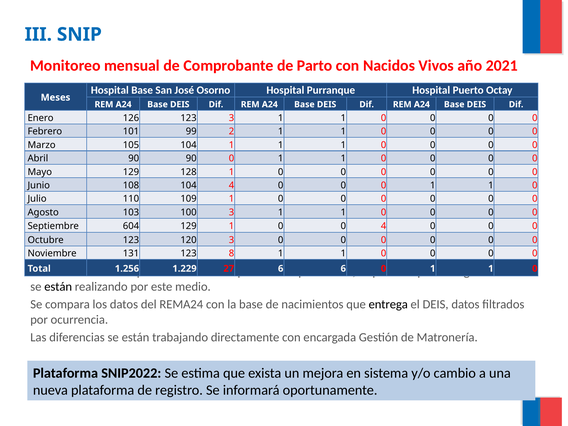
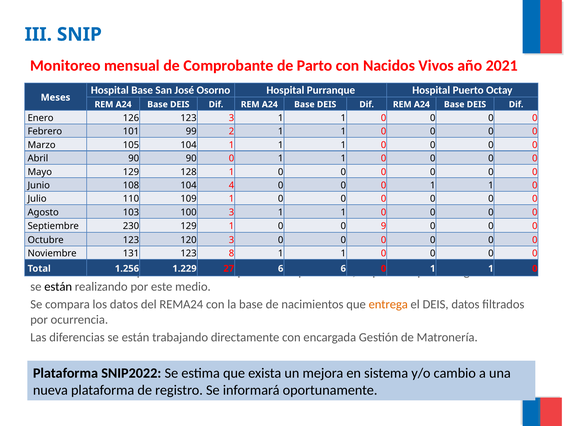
604: 604 -> 230
0 4: 4 -> 9
entrega colour: black -> orange
